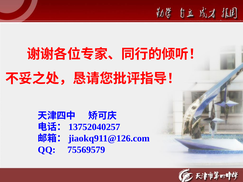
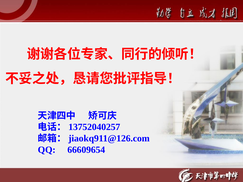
75569579: 75569579 -> 66609654
